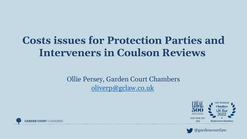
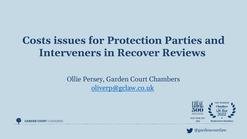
Coulson: Coulson -> Recover
